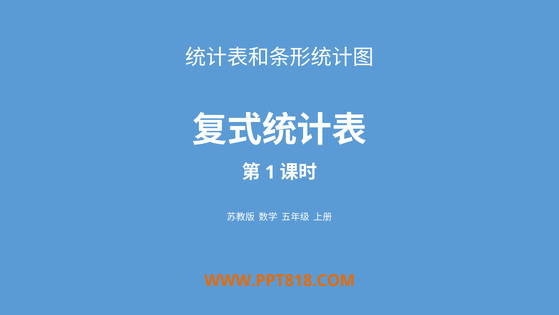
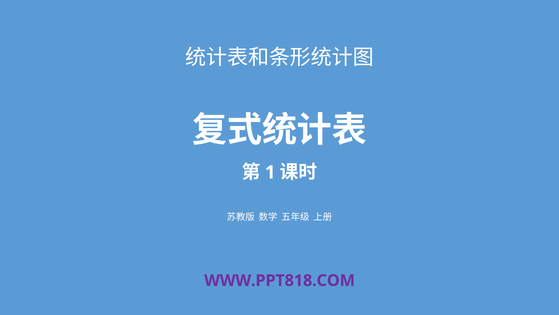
WWW.PPT818.COM colour: orange -> purple
